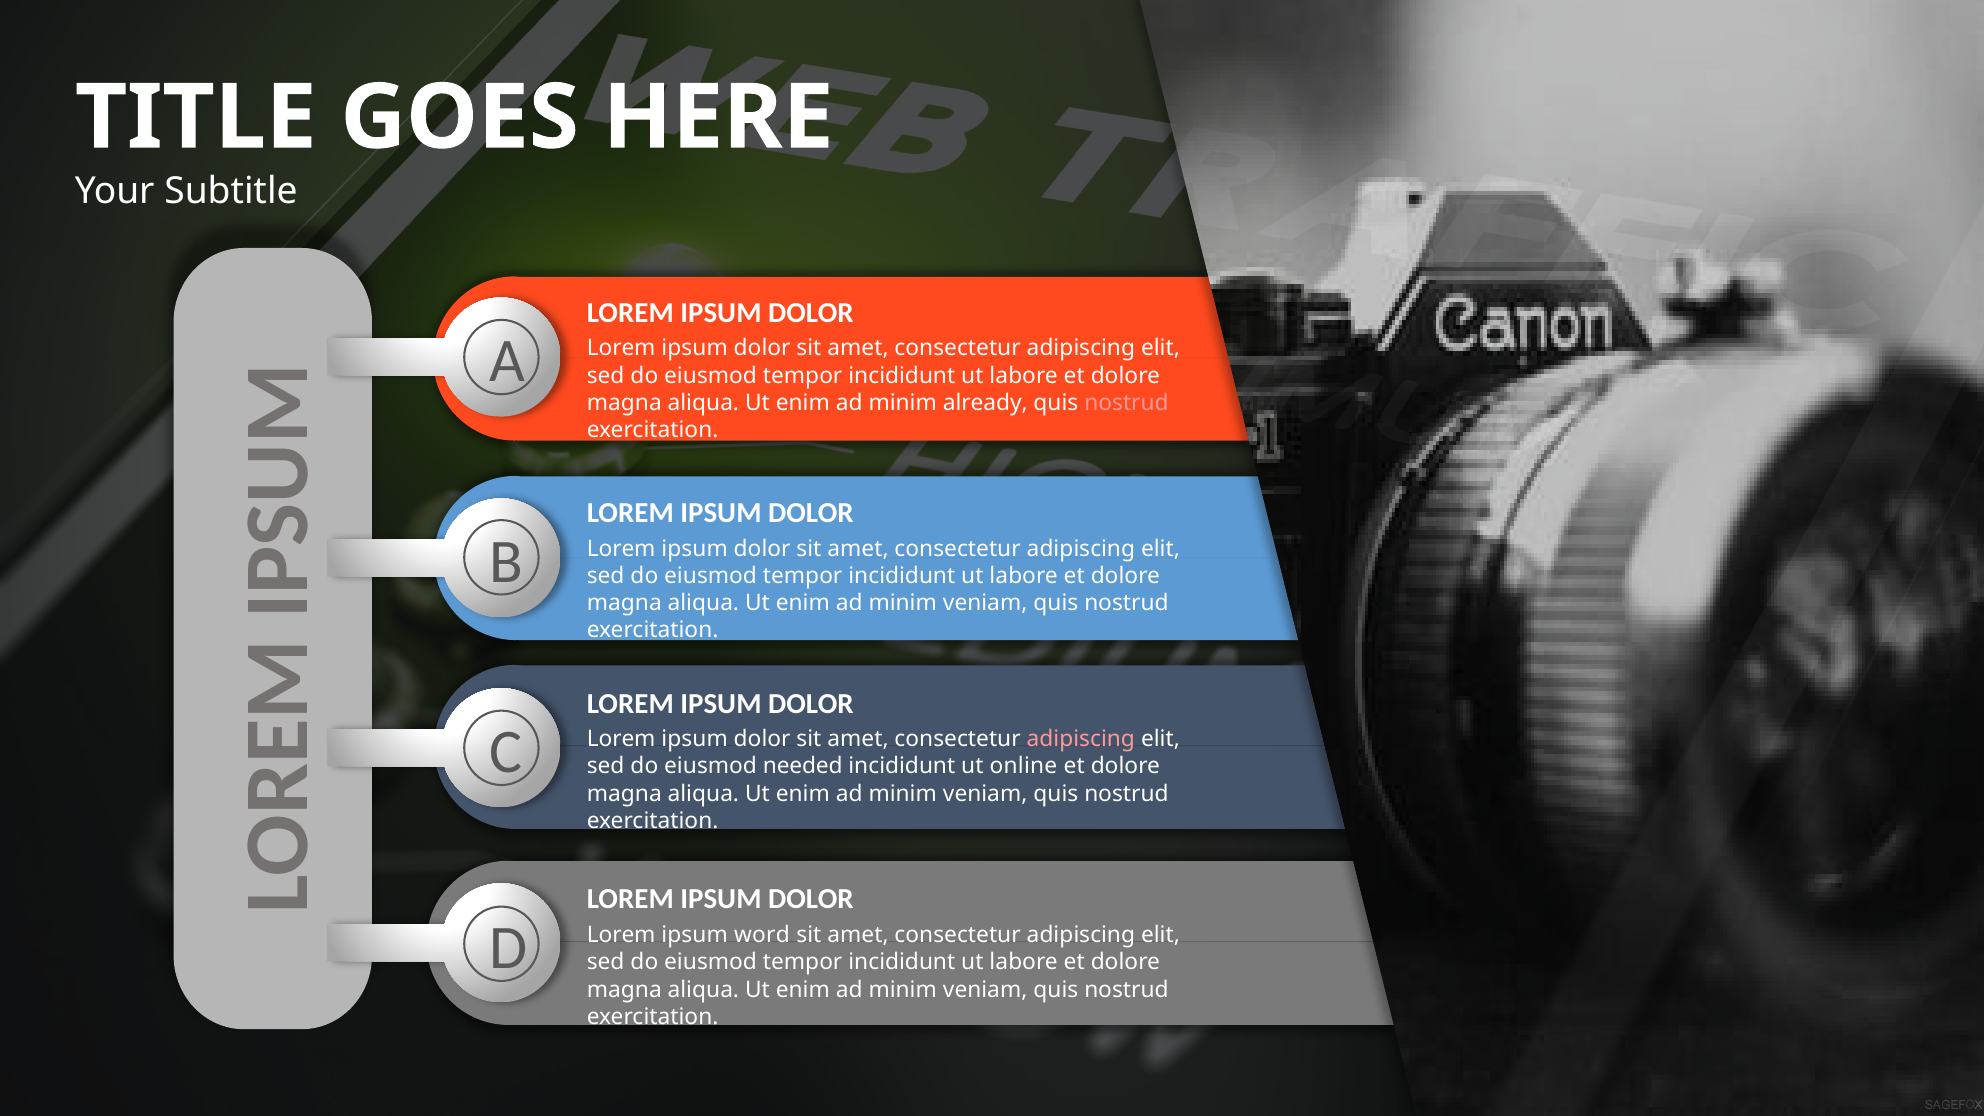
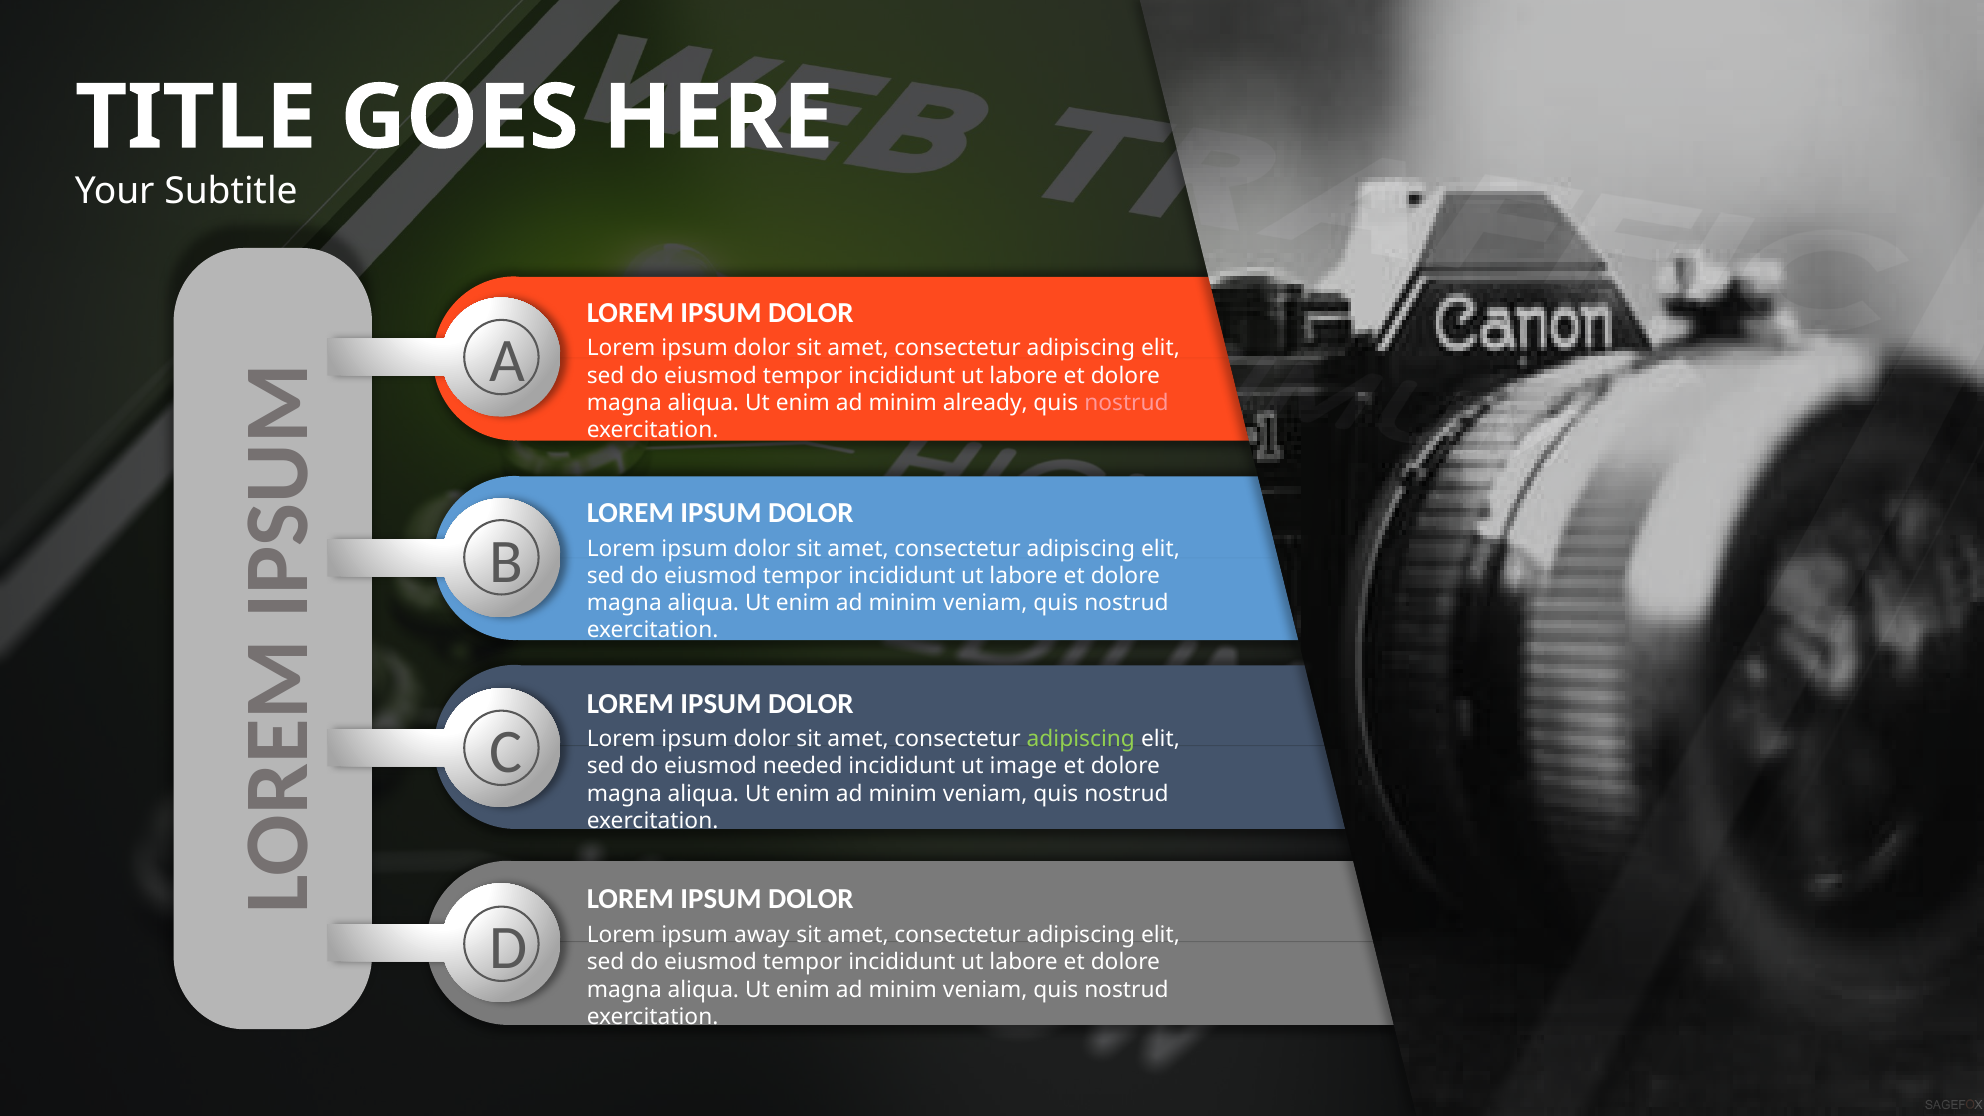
adipiscing at (1081, 739) colour: pink -> light green
online: online -> image
word: word -> away
